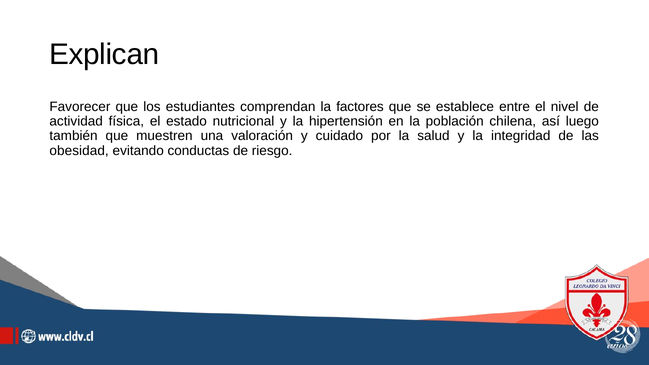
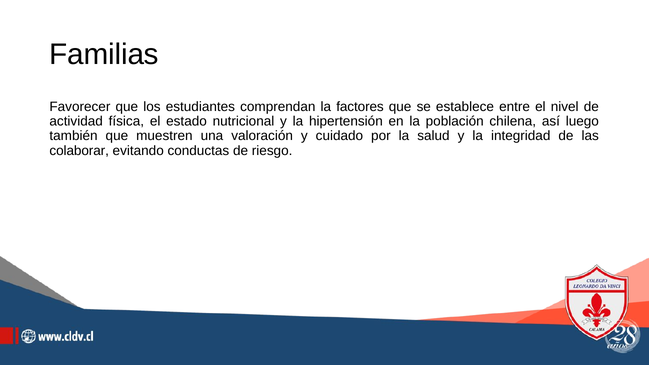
Explican: Explican -> Familias
obesidad: obesidad -> colaborar
